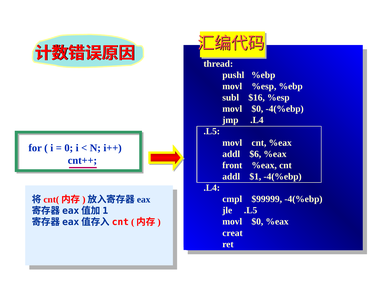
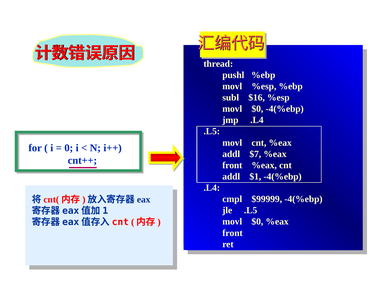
$6: $6 -> $7
creat at (233, 233): creat -> front
